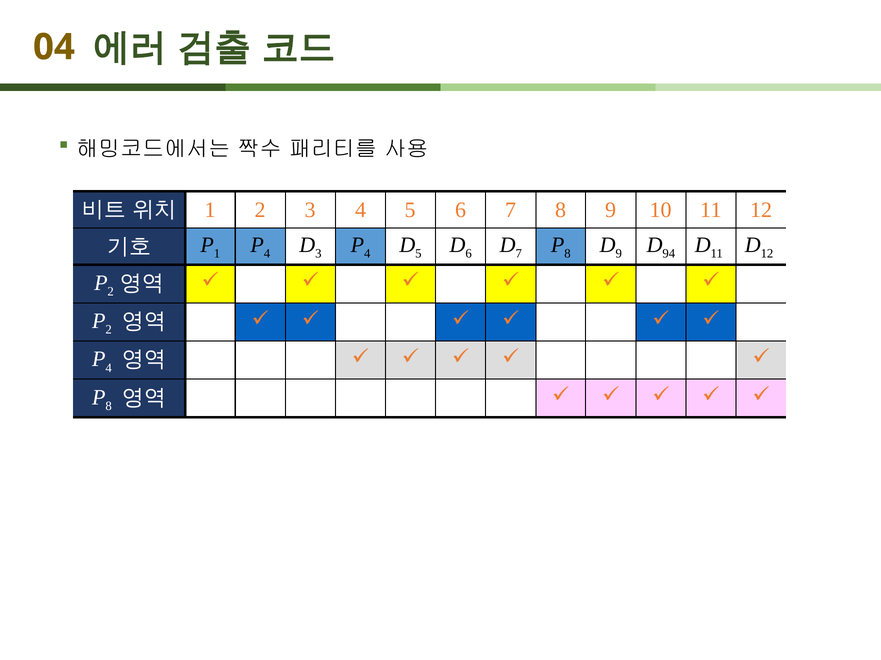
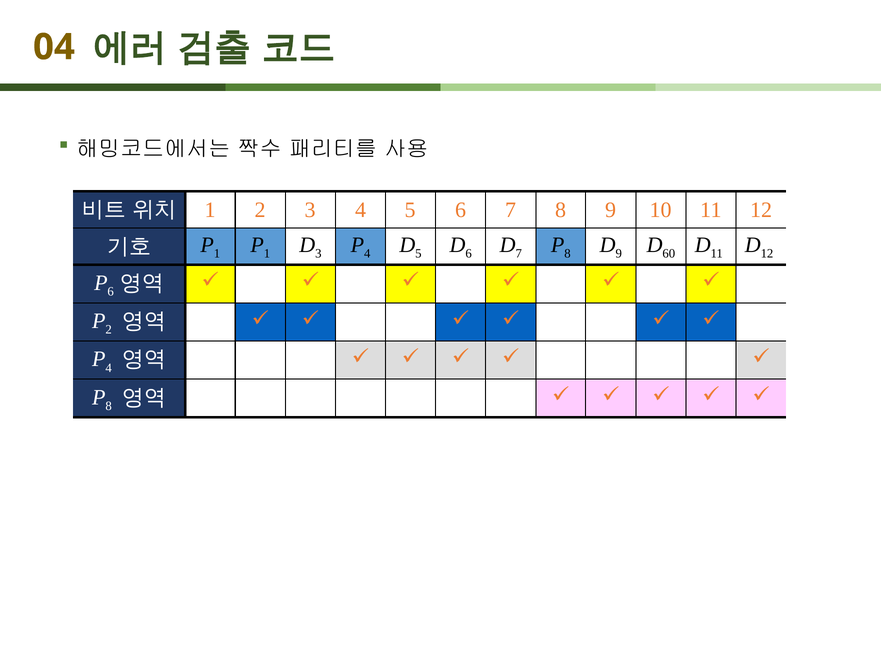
4 at (267, 254): 4 -> 1
94: 94 -> 60
2 at (111, 292): 2 -> 6
